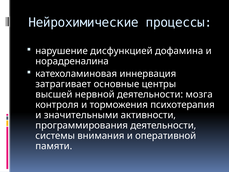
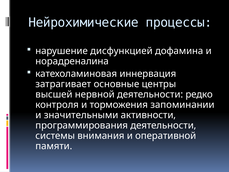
мозга: мозга -> редко
психотерапия: психотерапия -> запоминании
